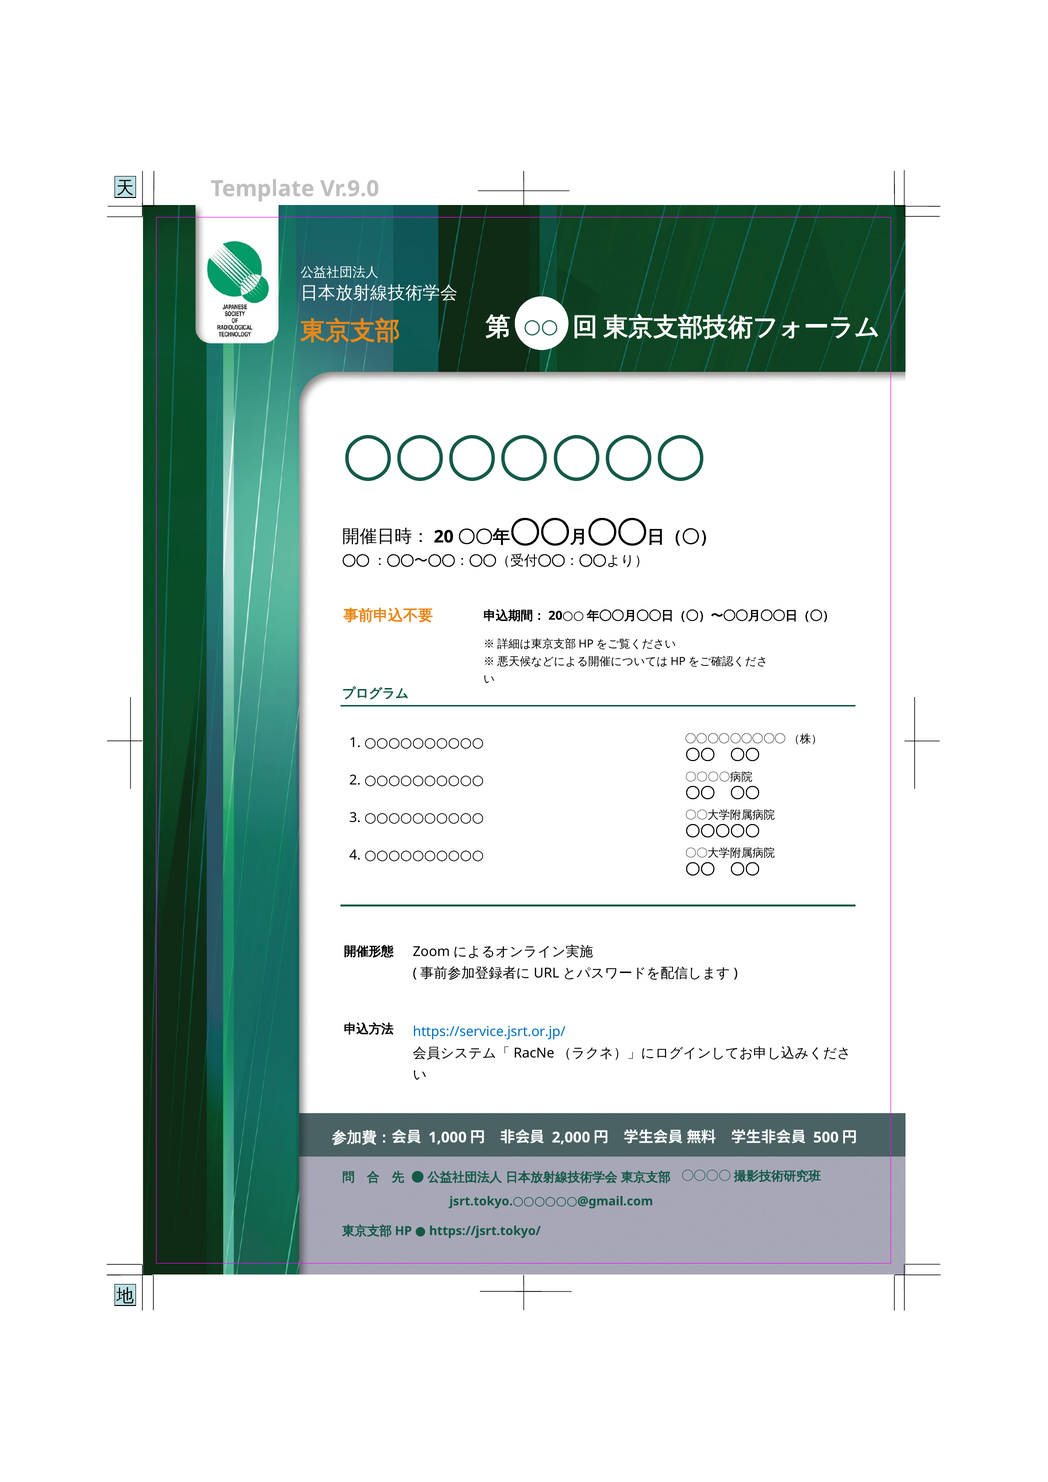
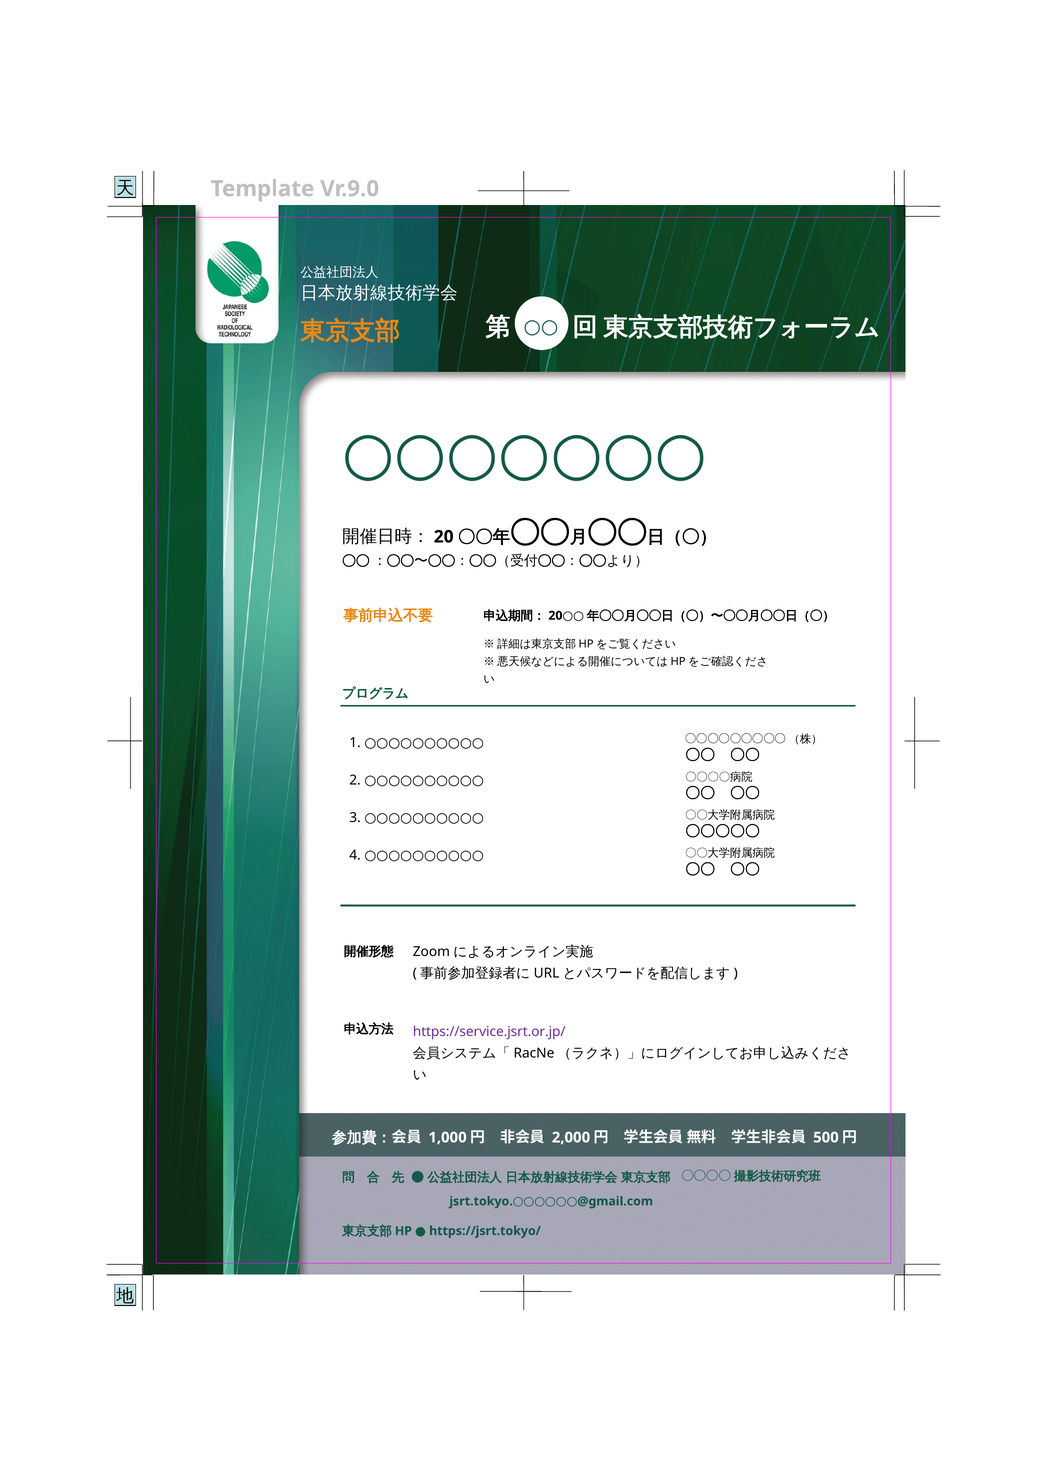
https://service.jsrt.or.jp/ colour: blue -> purple
